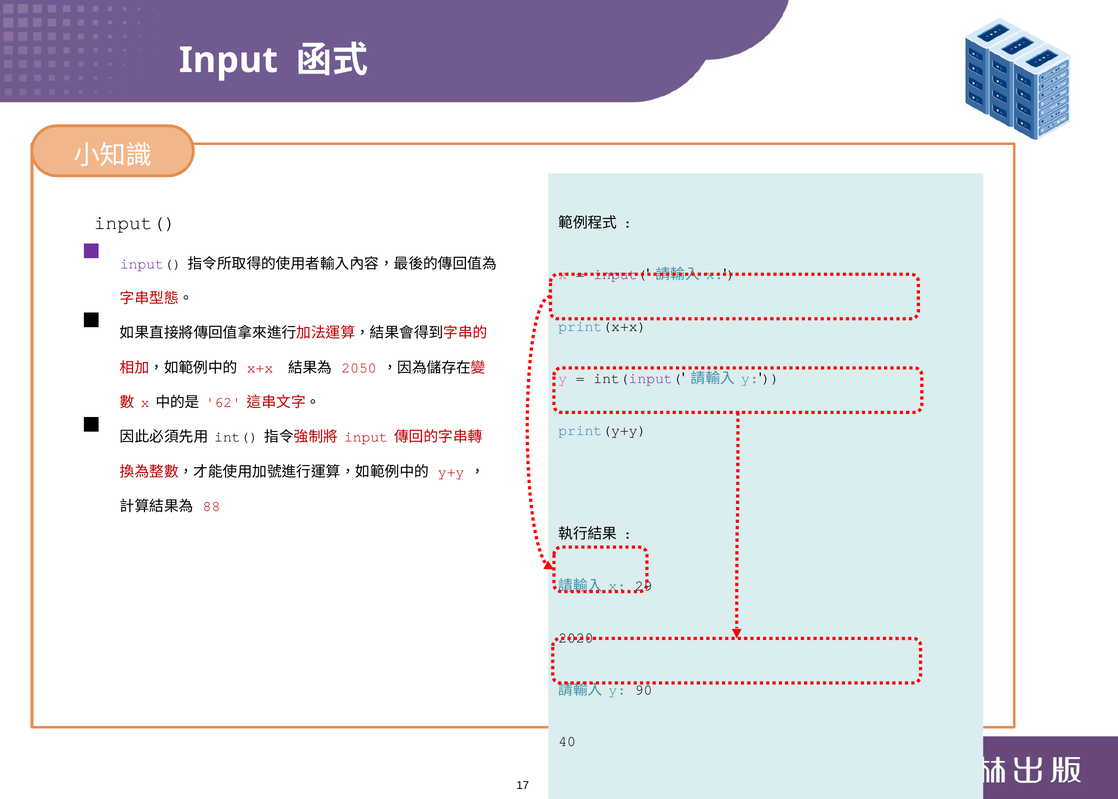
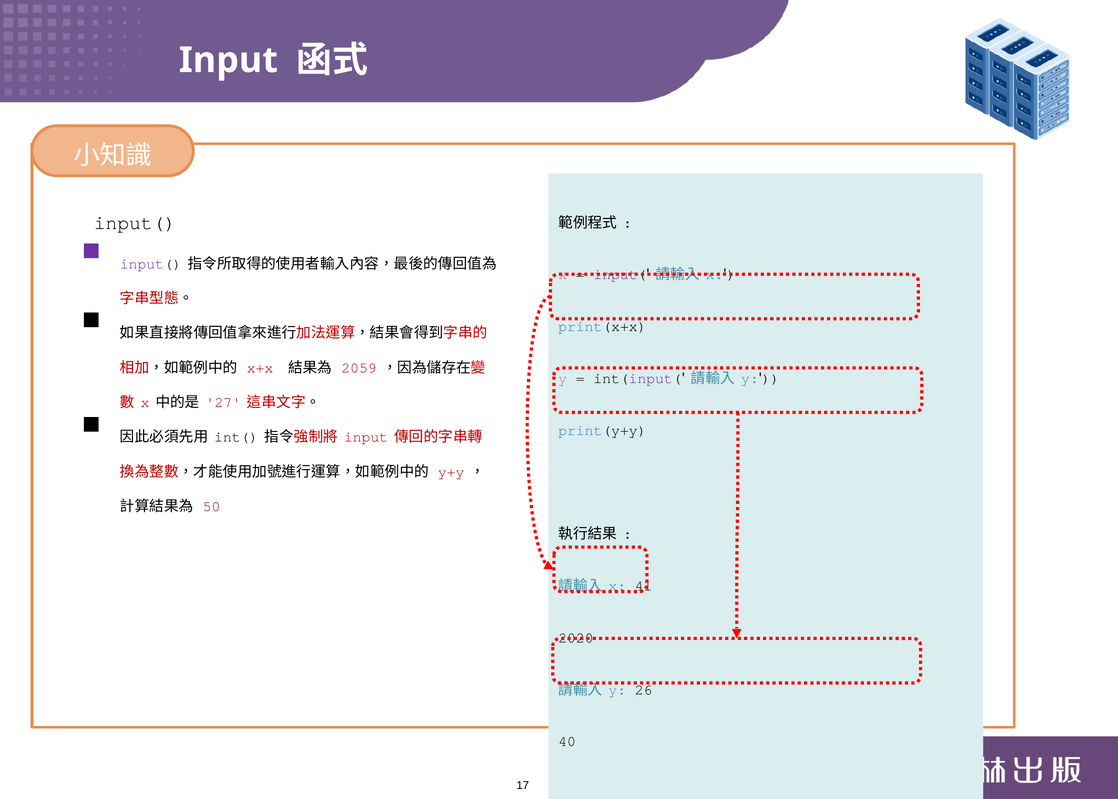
2050: 2050 -> 2059
62: 62 -> 27
88: 88 -> 50
29: 29 -> 41
90: 90 -> 26
